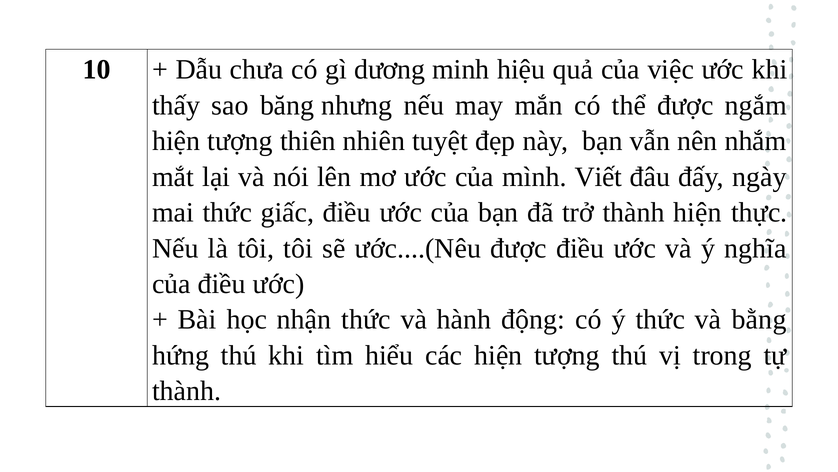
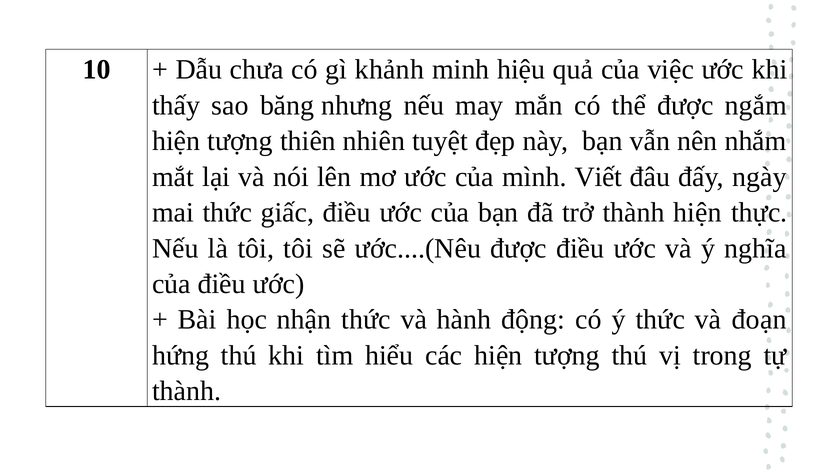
dương: dương -> khảnh
bằng: bằng -> đoạn
